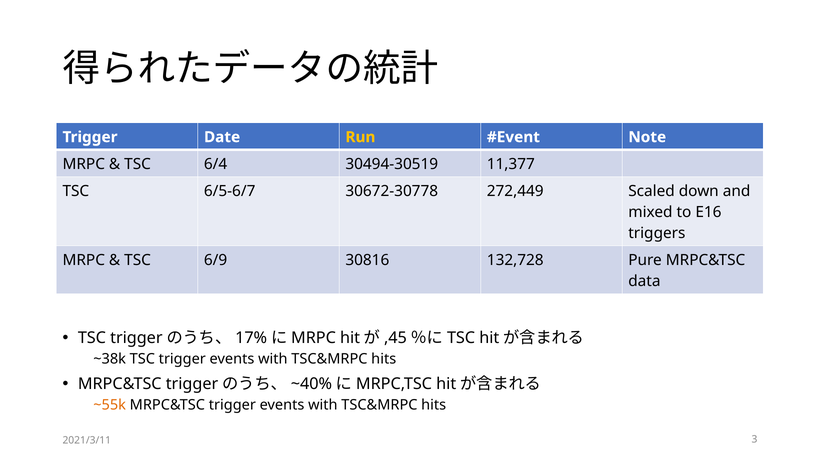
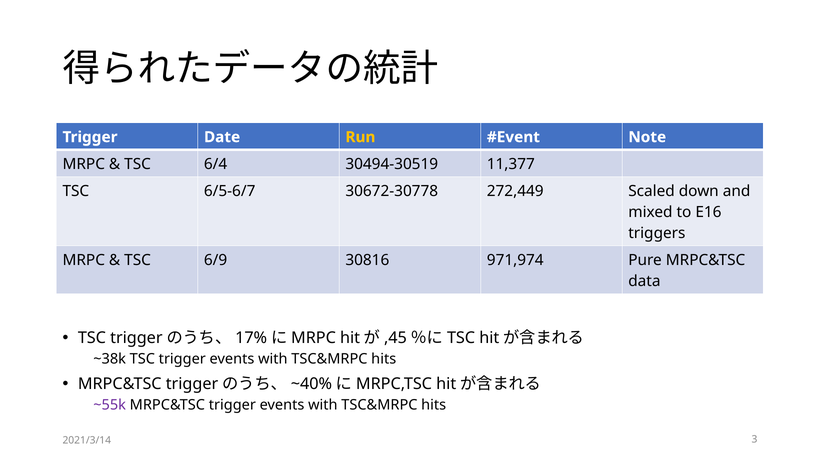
132,728: 132,728 -> 971,974
~55k colour: orange -> purple
2021/3/11: 2021/3/11 -> 2021/3/14
